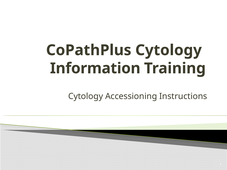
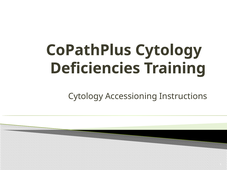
Information: Information -> Deficiencies
